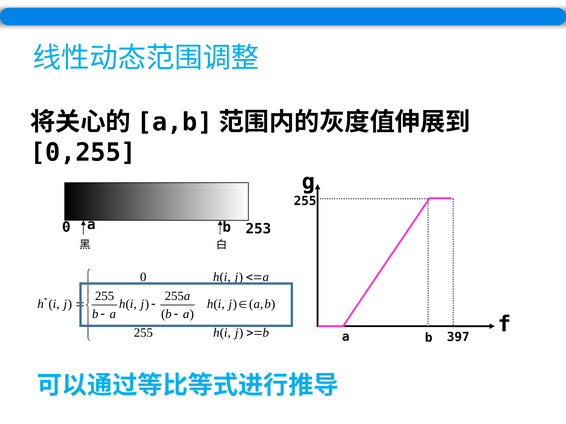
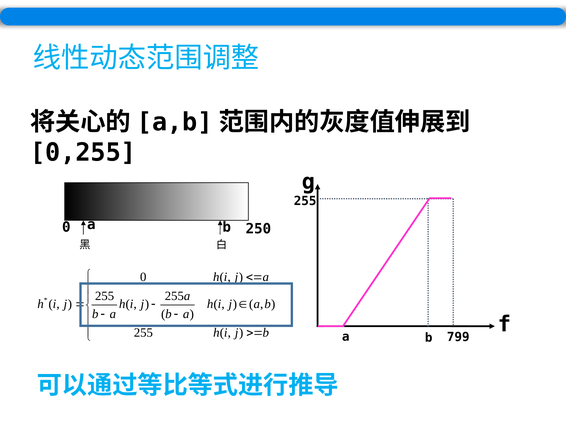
253: 253 -> 250
397: 397 -> 799
